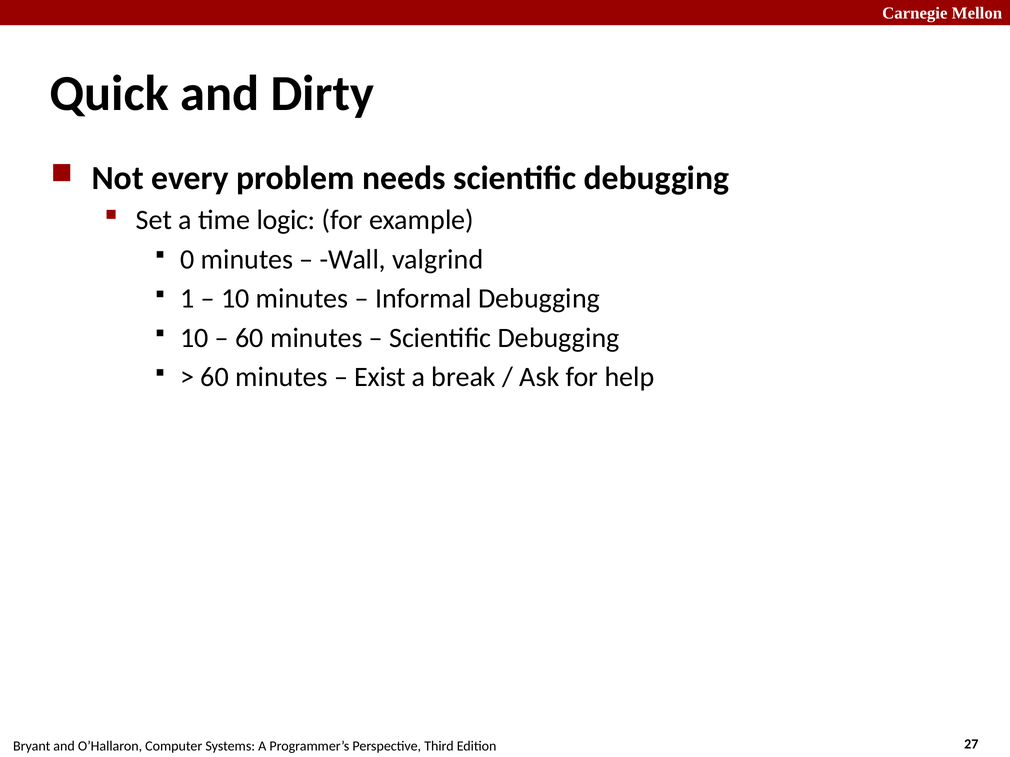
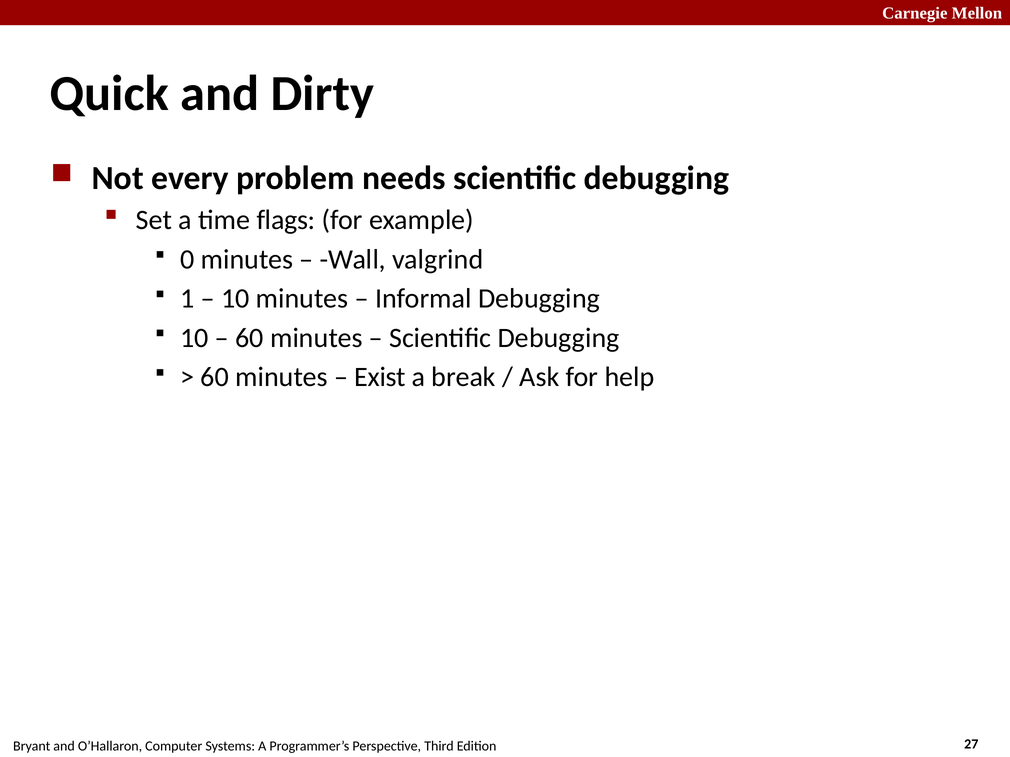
logic: logic -> flags
